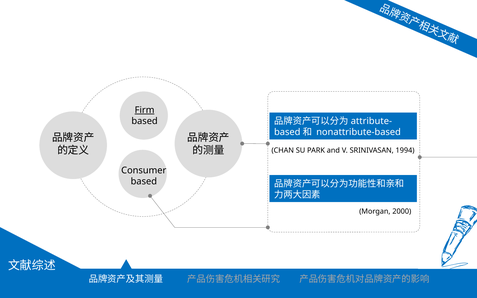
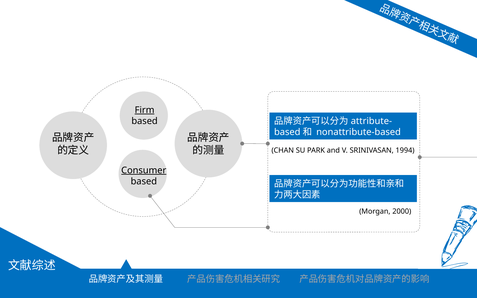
Consumer underline: none -> present
